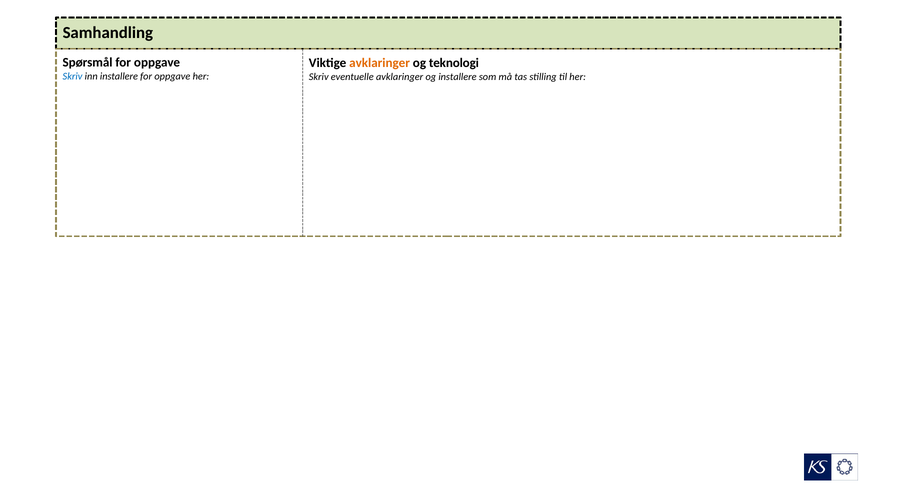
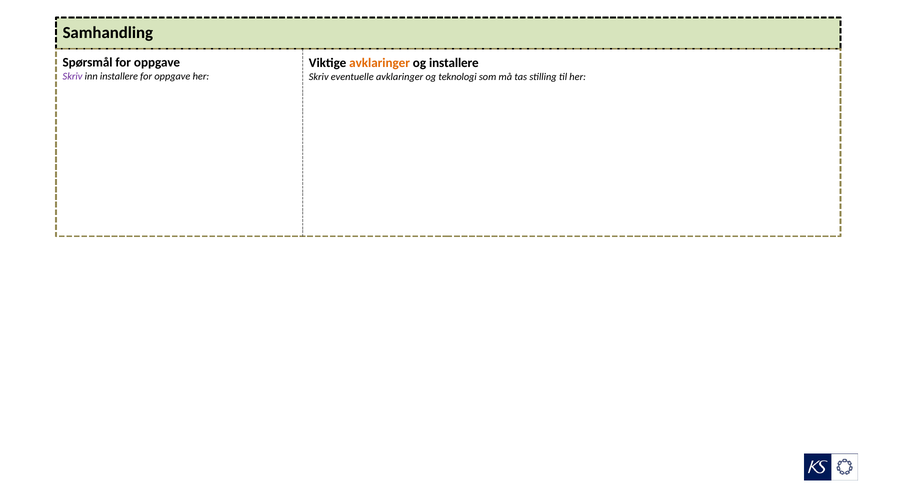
og teknologi: teknologi -> installere
Skriv at (73, 76) colour: blue -> purple
og installere: installere -> teknologi
